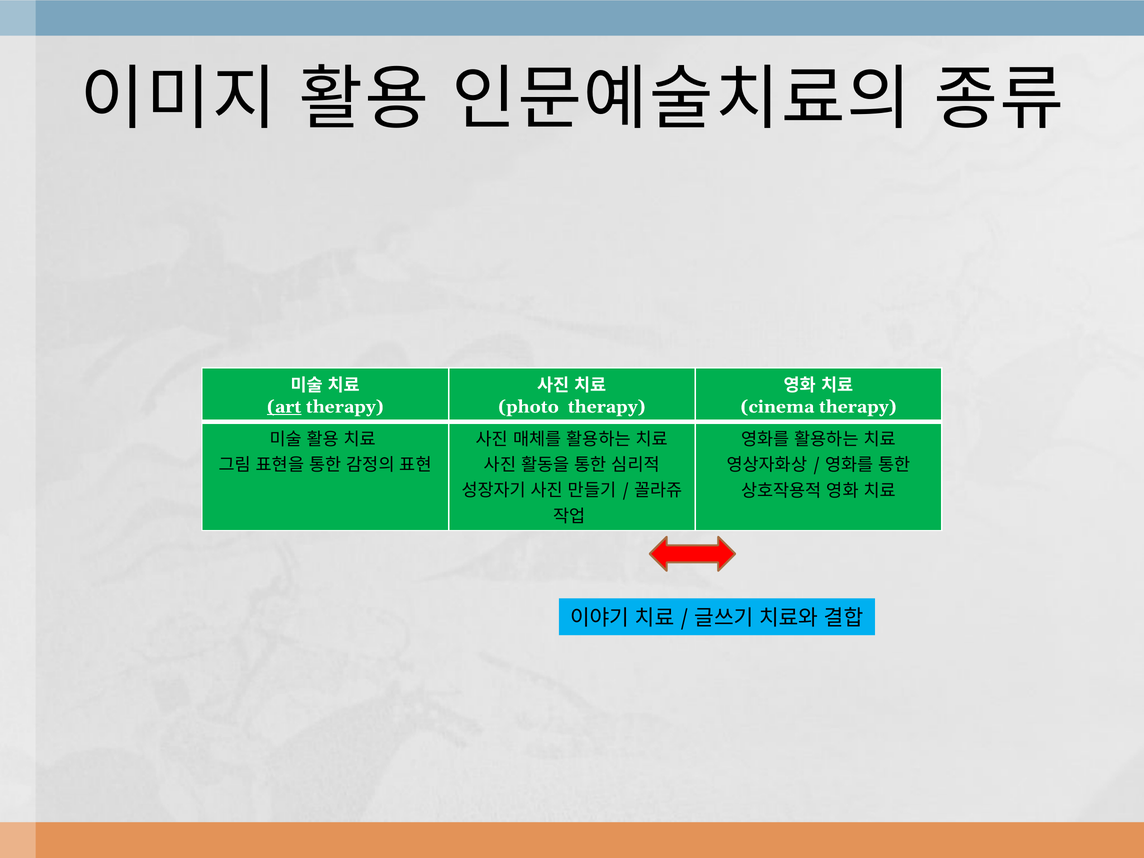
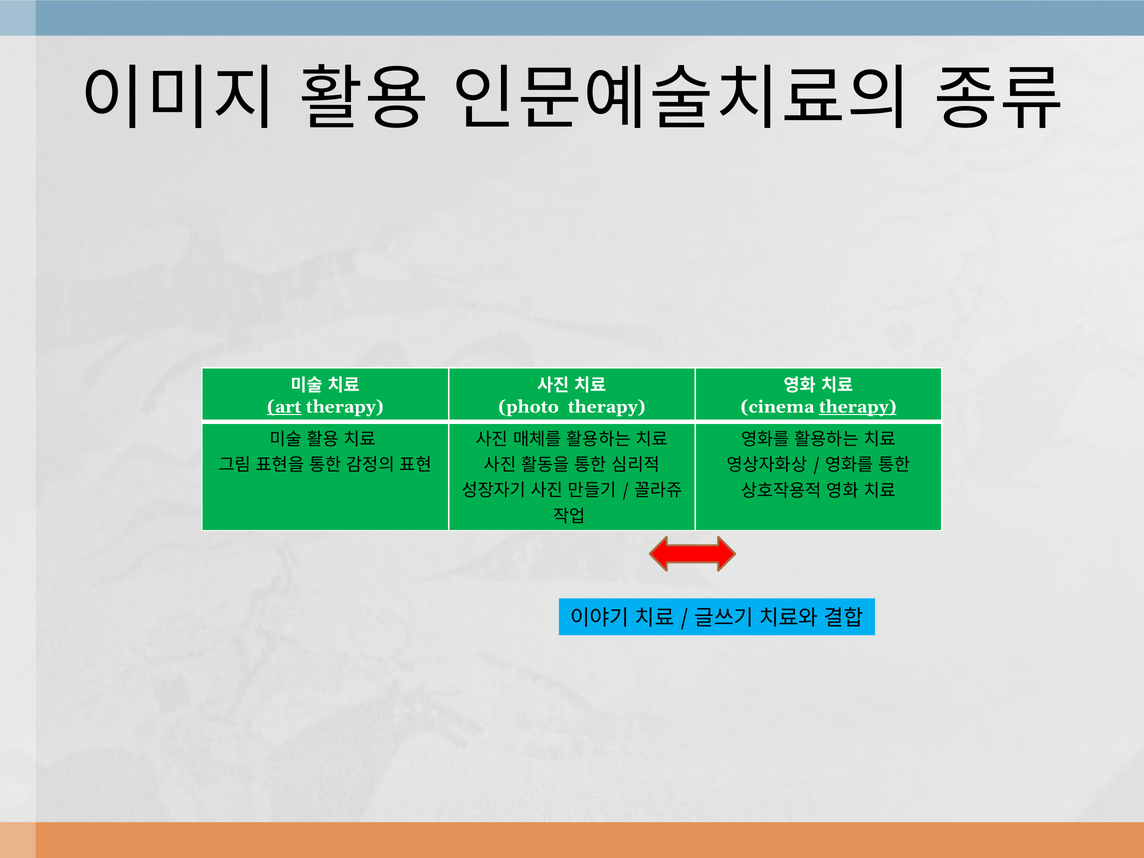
therapy at (858, 407) underline: none -> present
